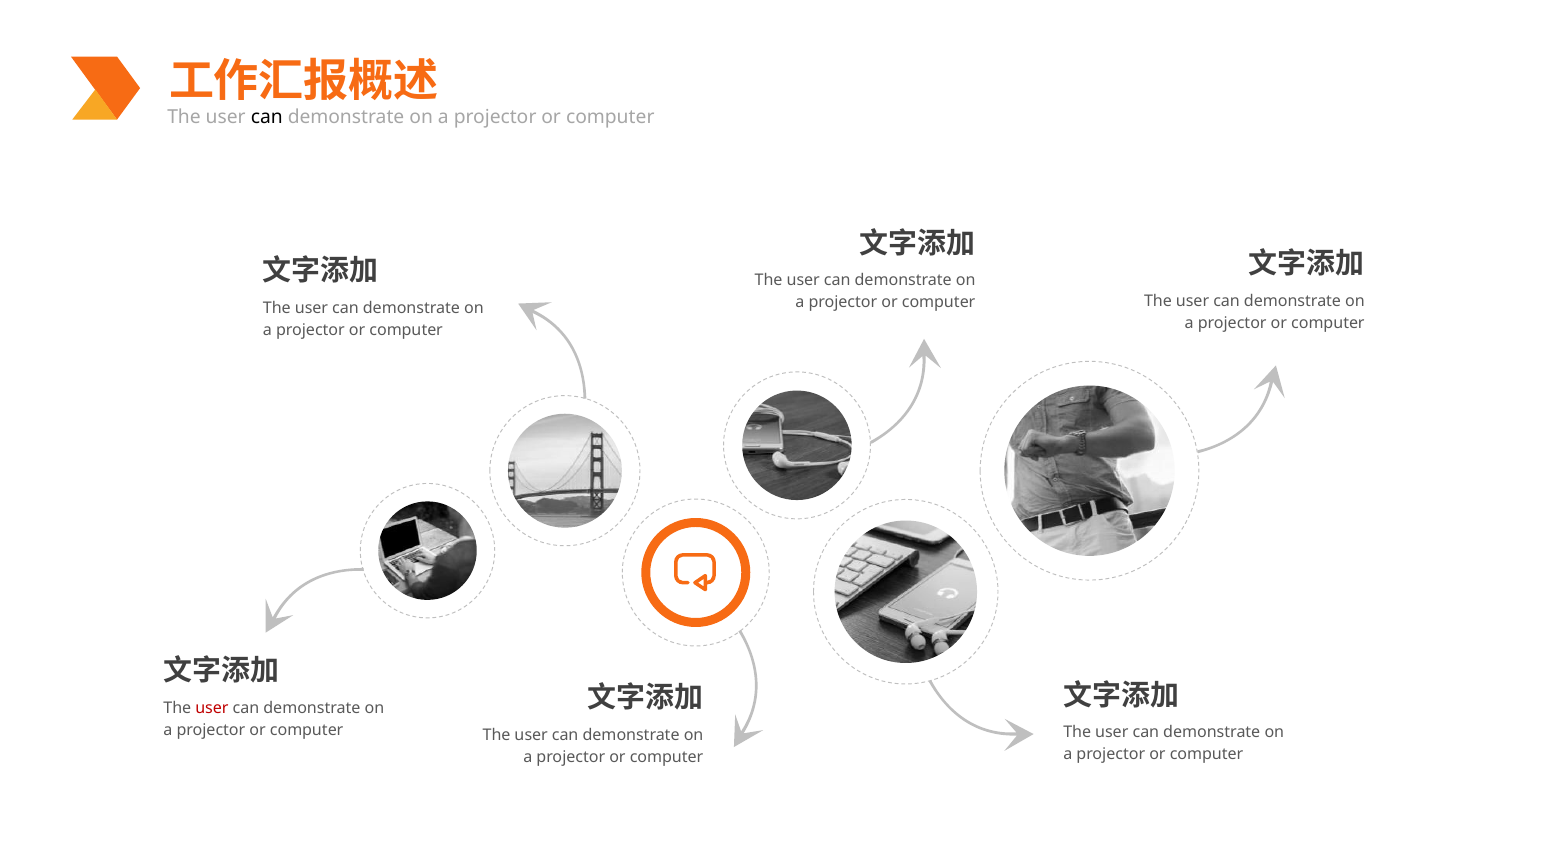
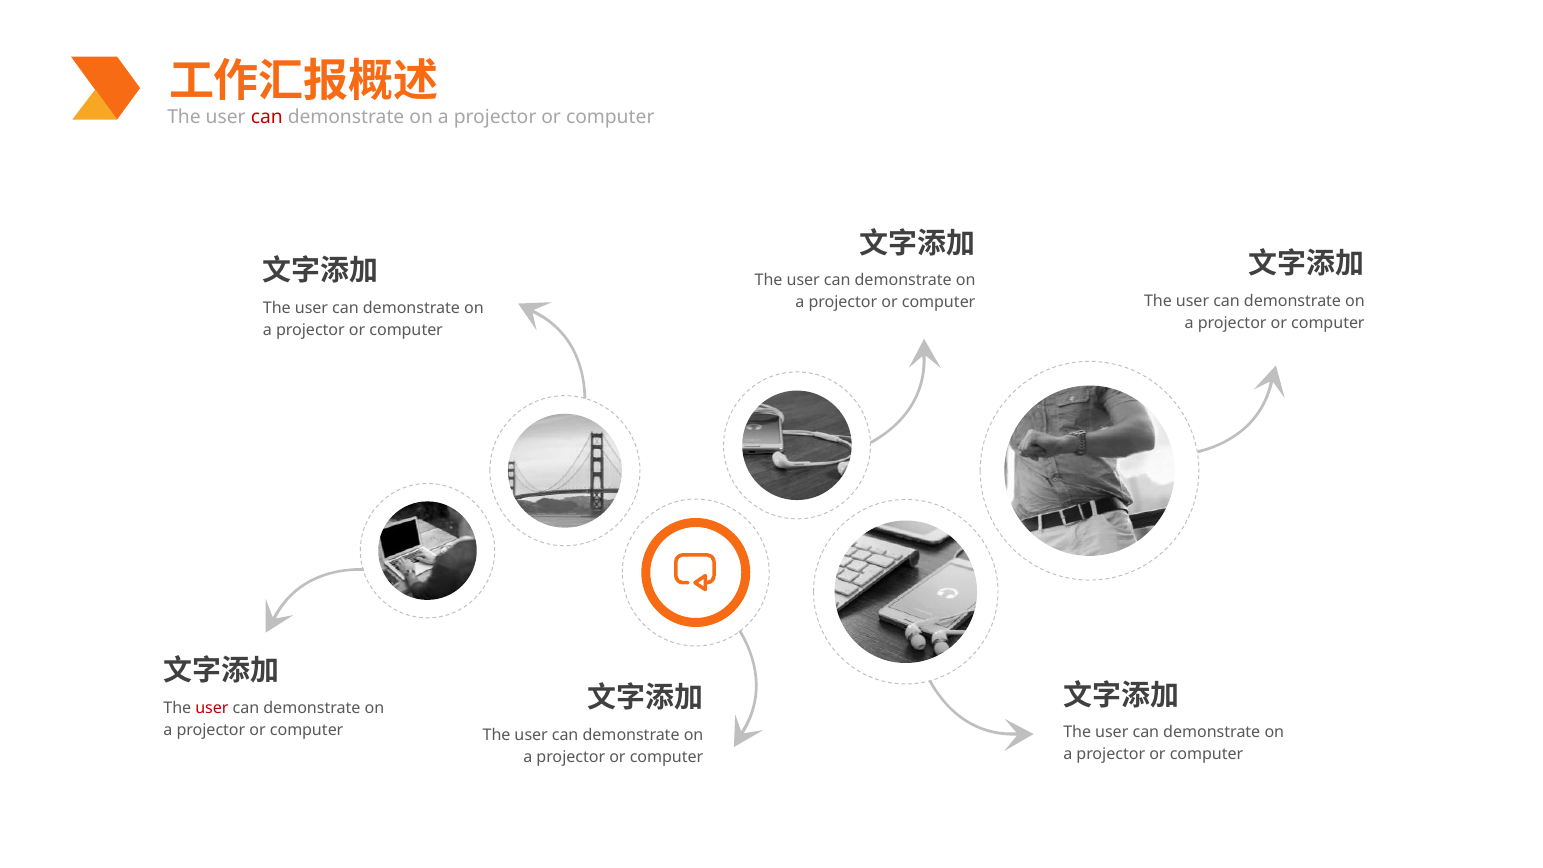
can at (267, 117) colour: black -> red
